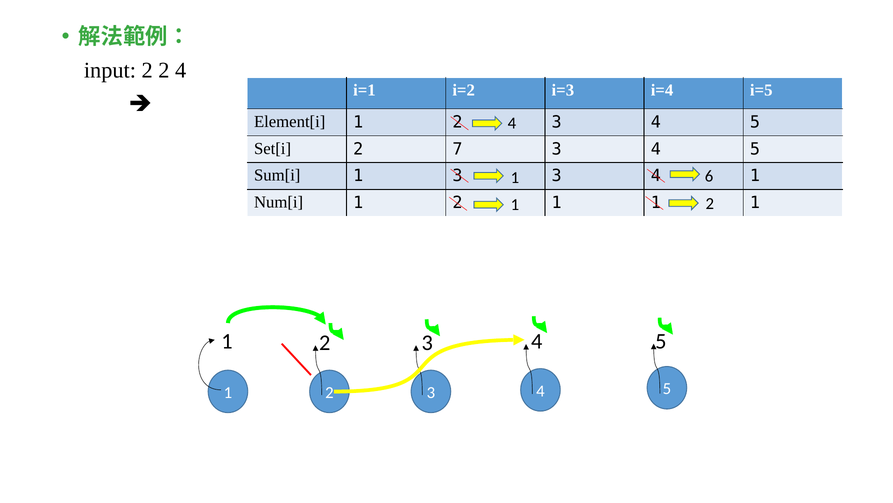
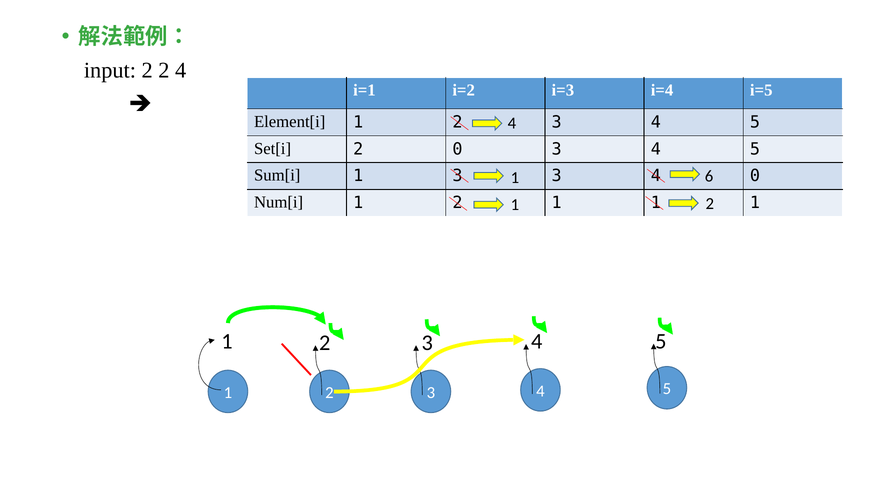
2 7: 7 -> 0
3 4 1: 1 -> 0
